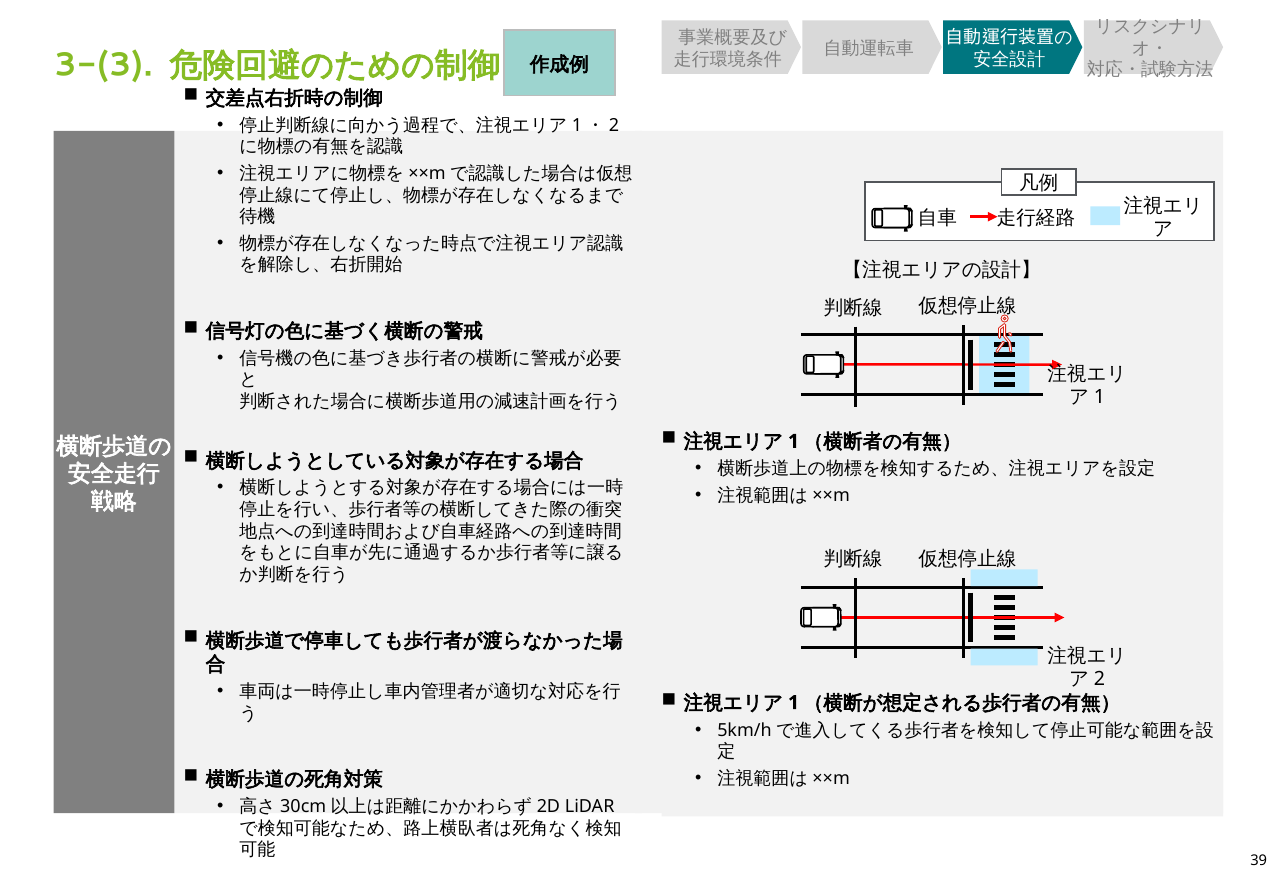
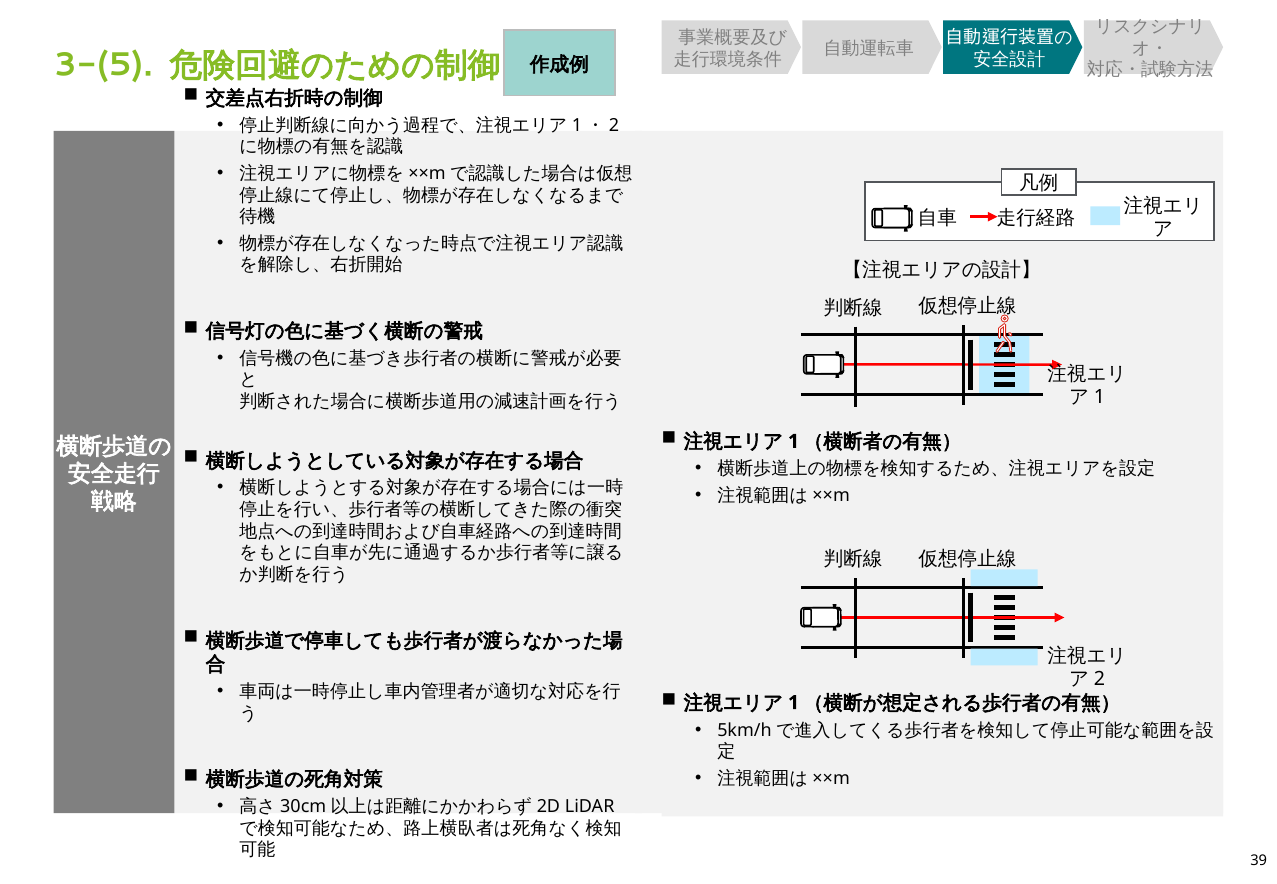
3-(3: 3-(3 -> 3-(5
